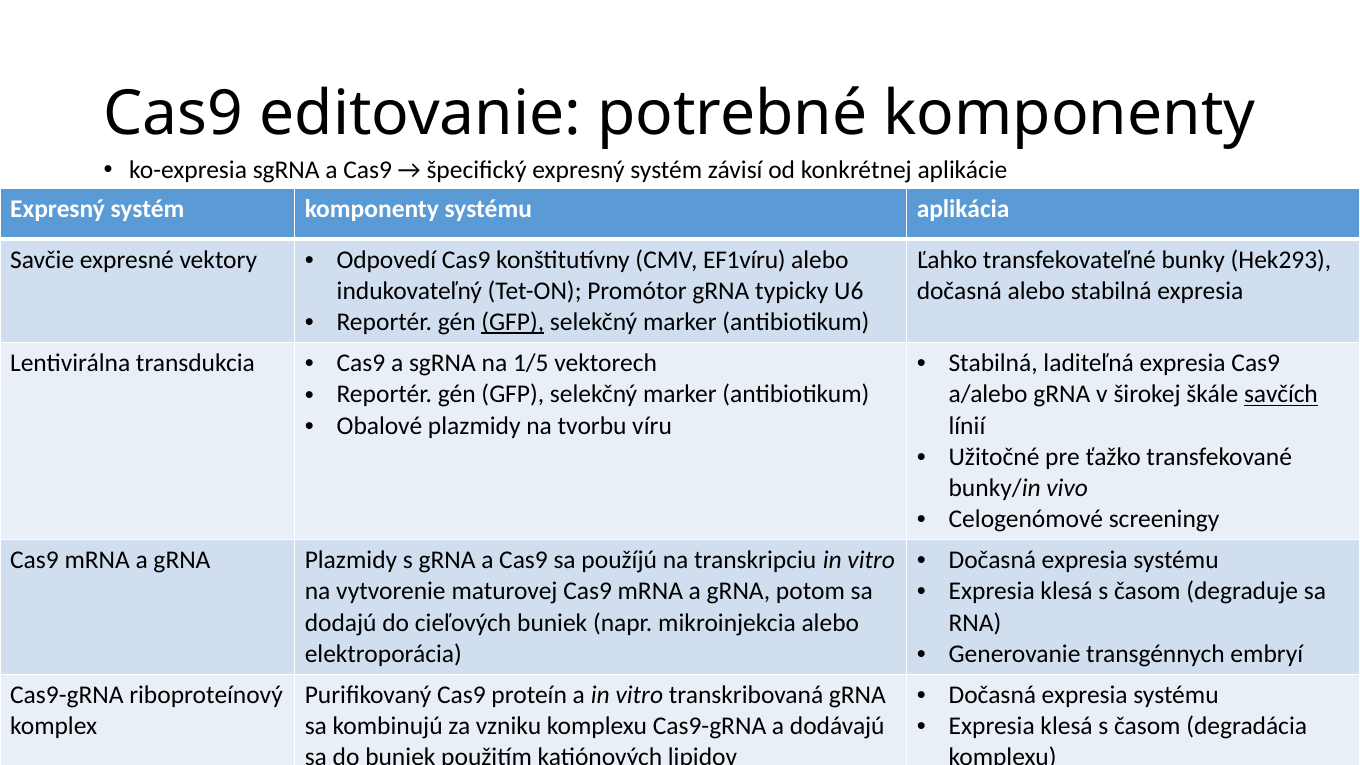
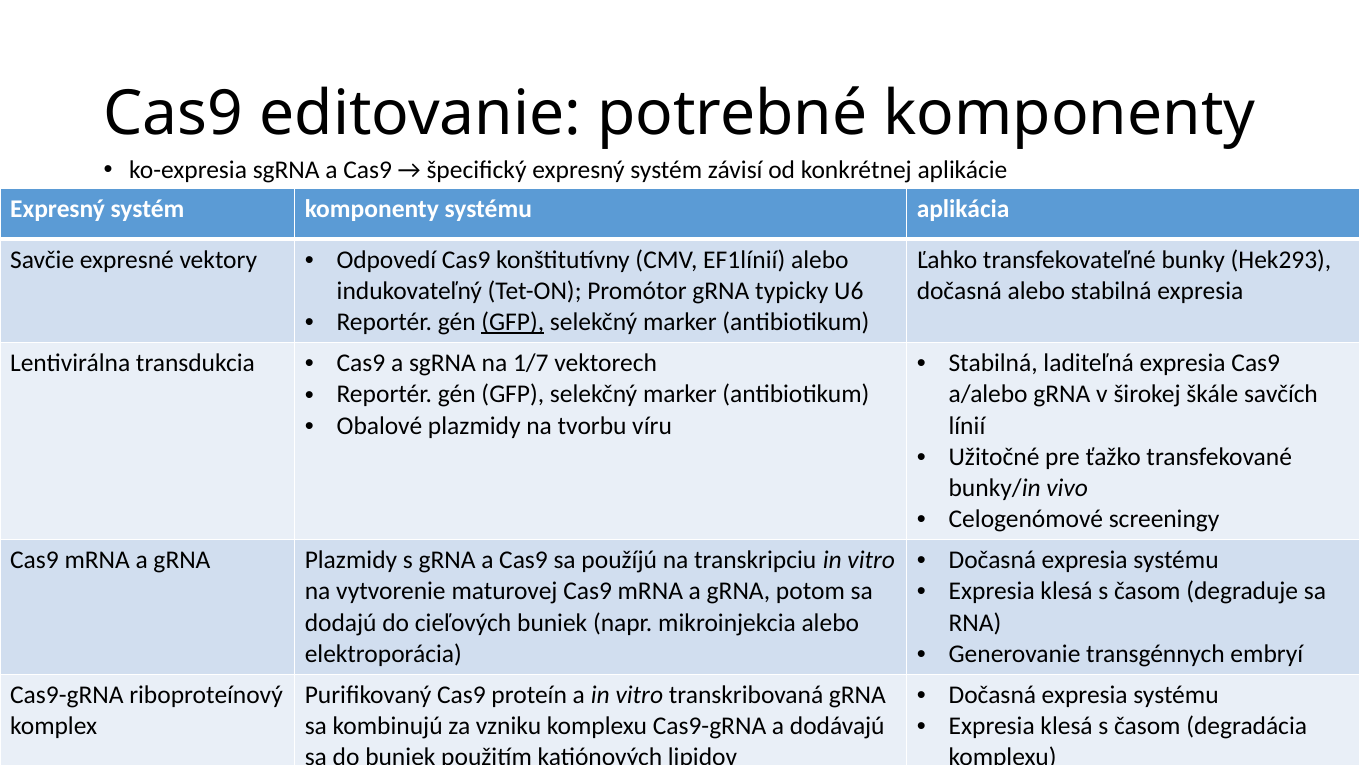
EF1víru: EF1víru -> EF1línií
1/5: 1/5 -> 1/7
savčích underline: present -> none
